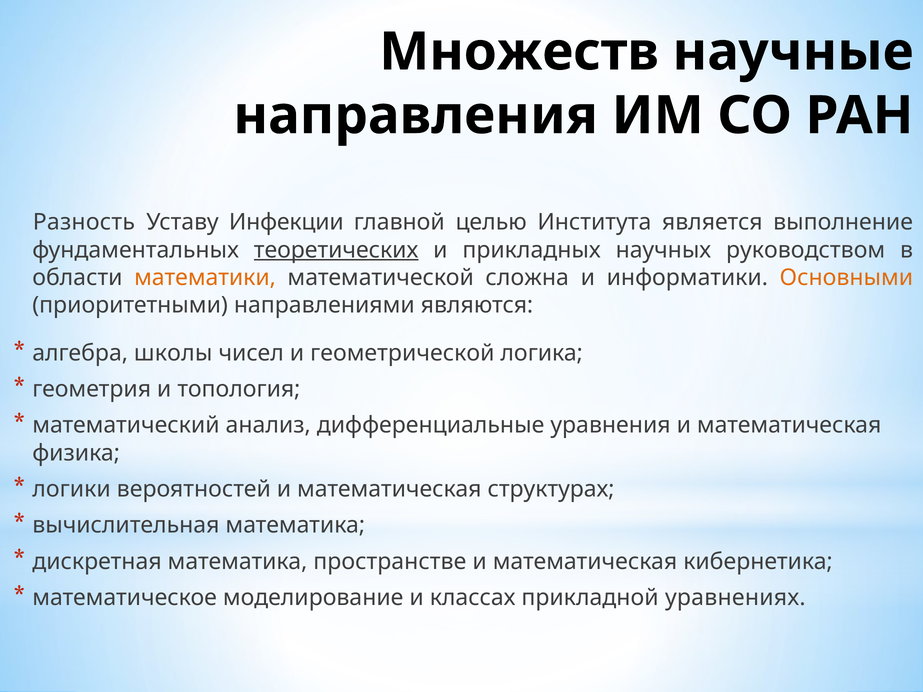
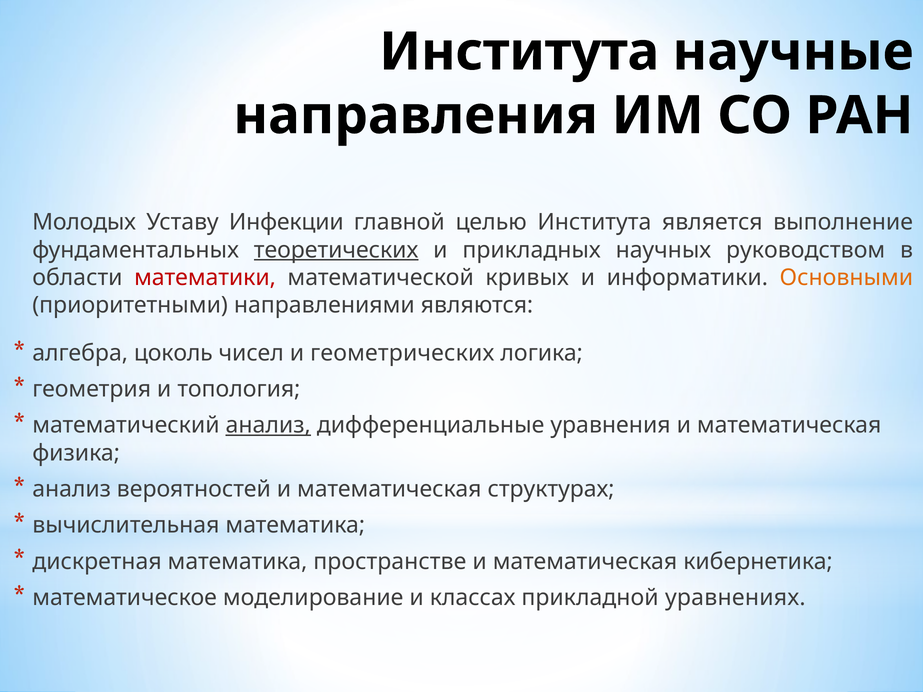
Множеств at (519, 52): Множеств -> Института
Разность: Разность -> Молодых
математики colour: orange -> red
сложна: сложна -> кривых
школы: школы -> цоколь
геометрической: геометрической -> геометрических
анализ at (268, 425) underline: none -> present
логики at (72, 489): логики -> анализ
